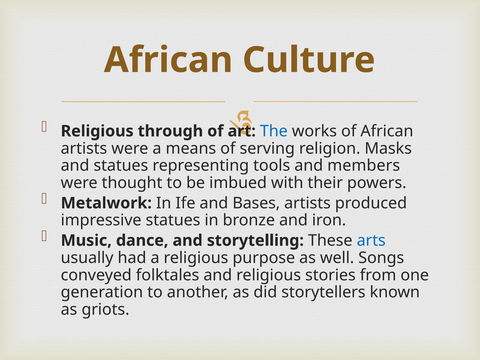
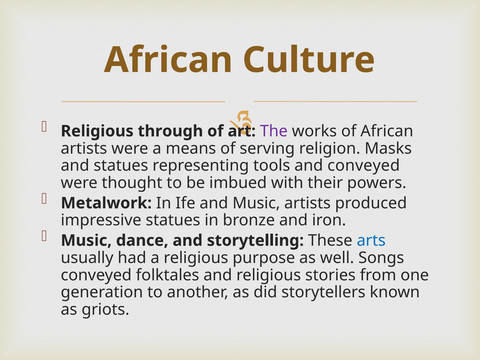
The colour: blue -> purple
and members: members -> conveyed
and Bases: Bases -> Music
